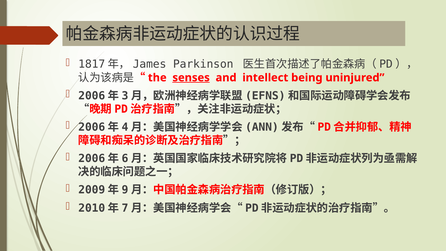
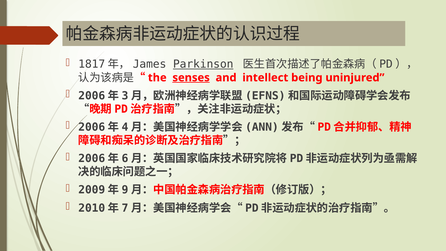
Parkinson underline: none -> present
